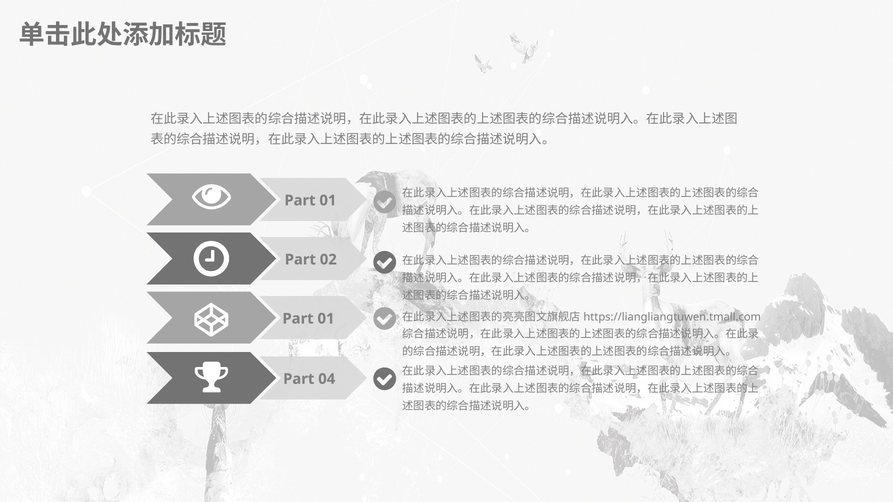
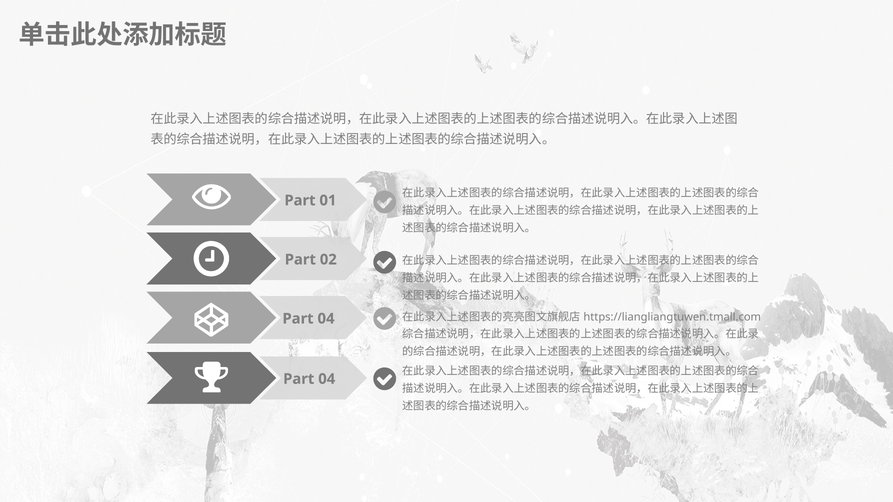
01 at (326, 319): 01 -> 04
